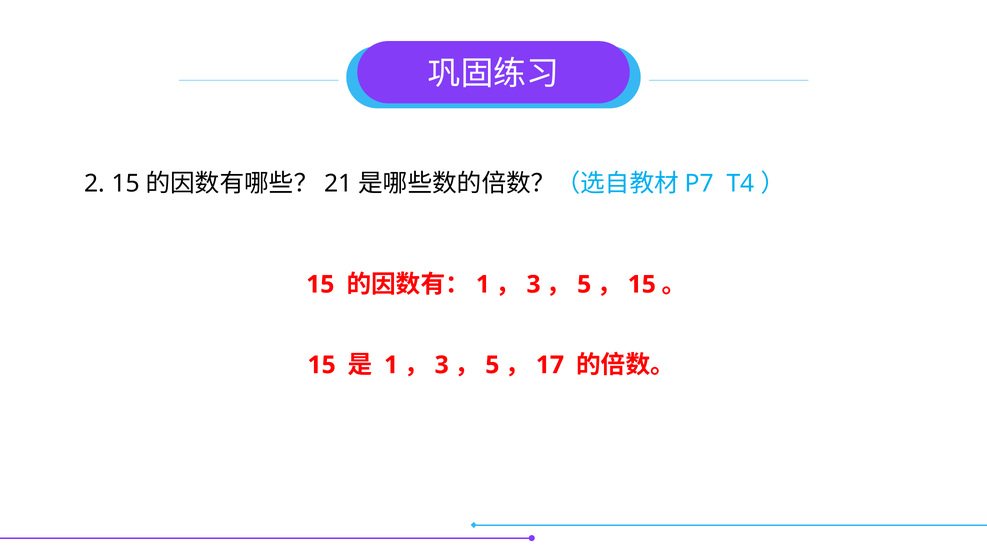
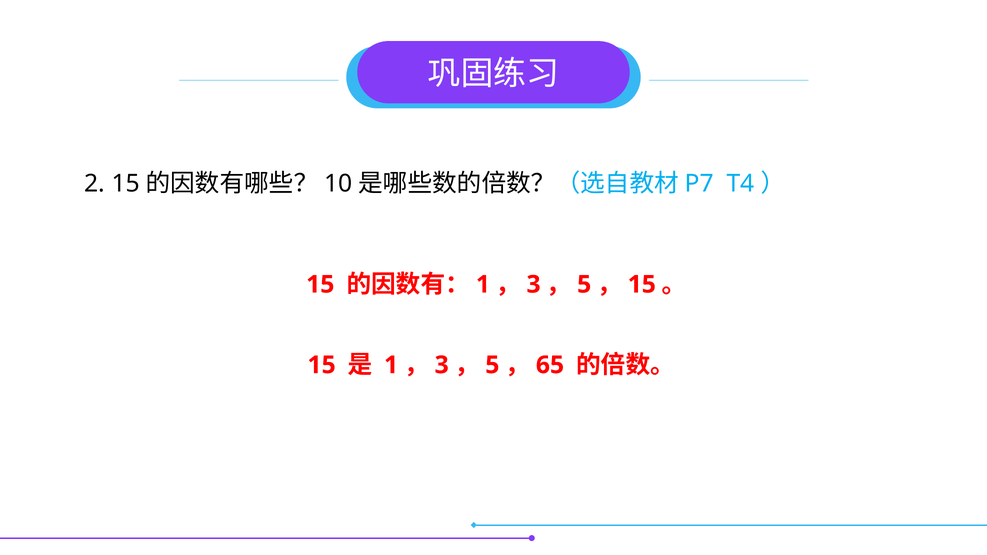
21: 21 -> 10
17: 17 -> 65
